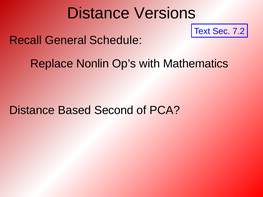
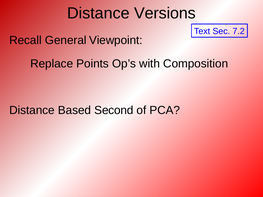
Schedule: Schedule -> Viewpoint
Nonlin: Nonlin -> Points
Mathematics: Mathematics -> Composition
